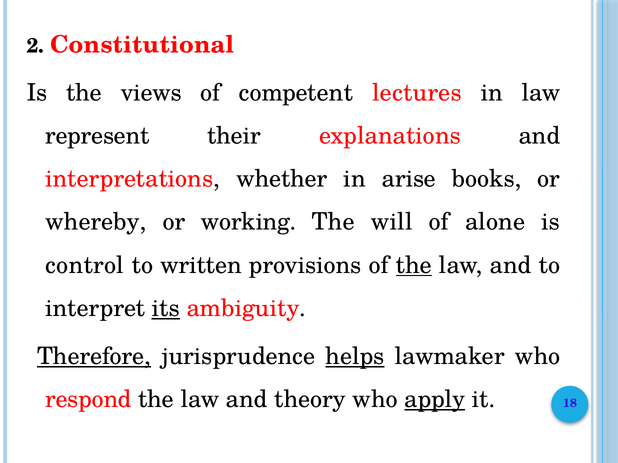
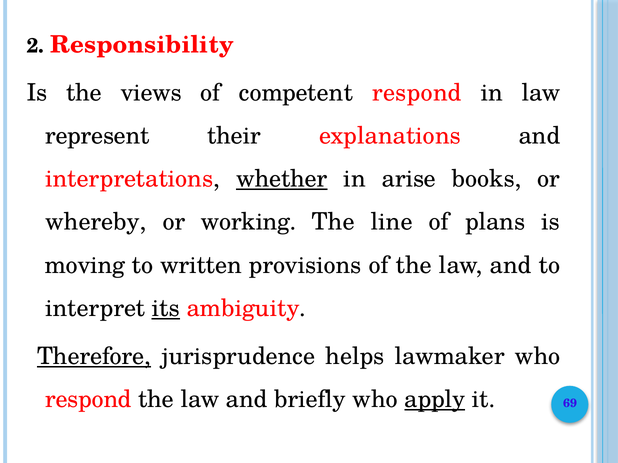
Constitutional: Constitutional -> Responsibility
competent lectures: lectures -> respond
whether underline: none -> present
will: will -> line
alone: alone -> plans
control: control -> moving
the at (414, 265) underline: present -> none
helps underline: present -> none
theory: theory -> briefly
18: 18 -> 69
